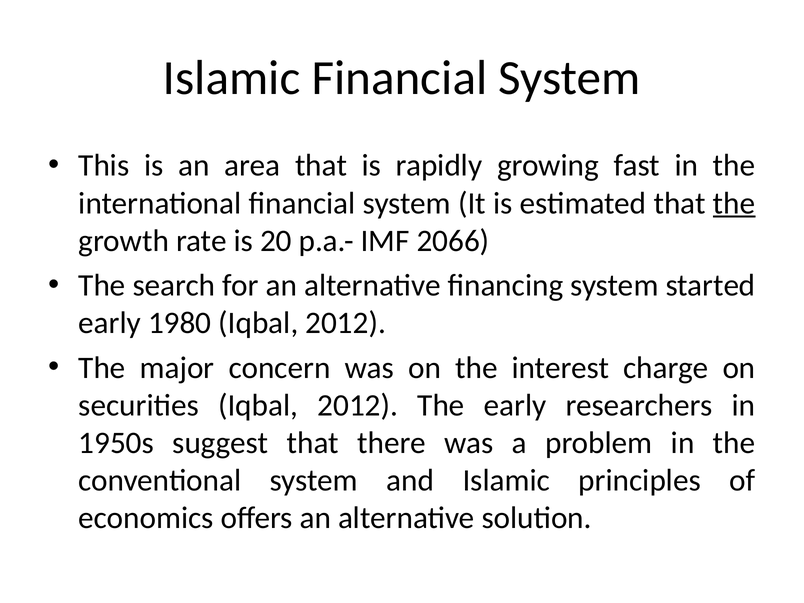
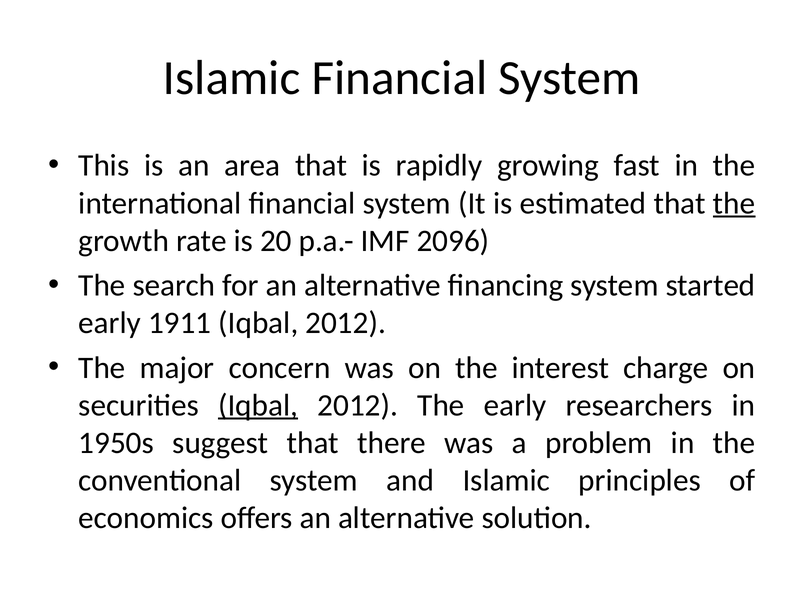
2066: 2066 -> 2096
1980: 1980 -> 1911
Iqbal at (258, 405) underline: none -> present
